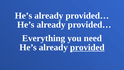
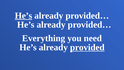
He’s at (24, 16) underline: none -> present
